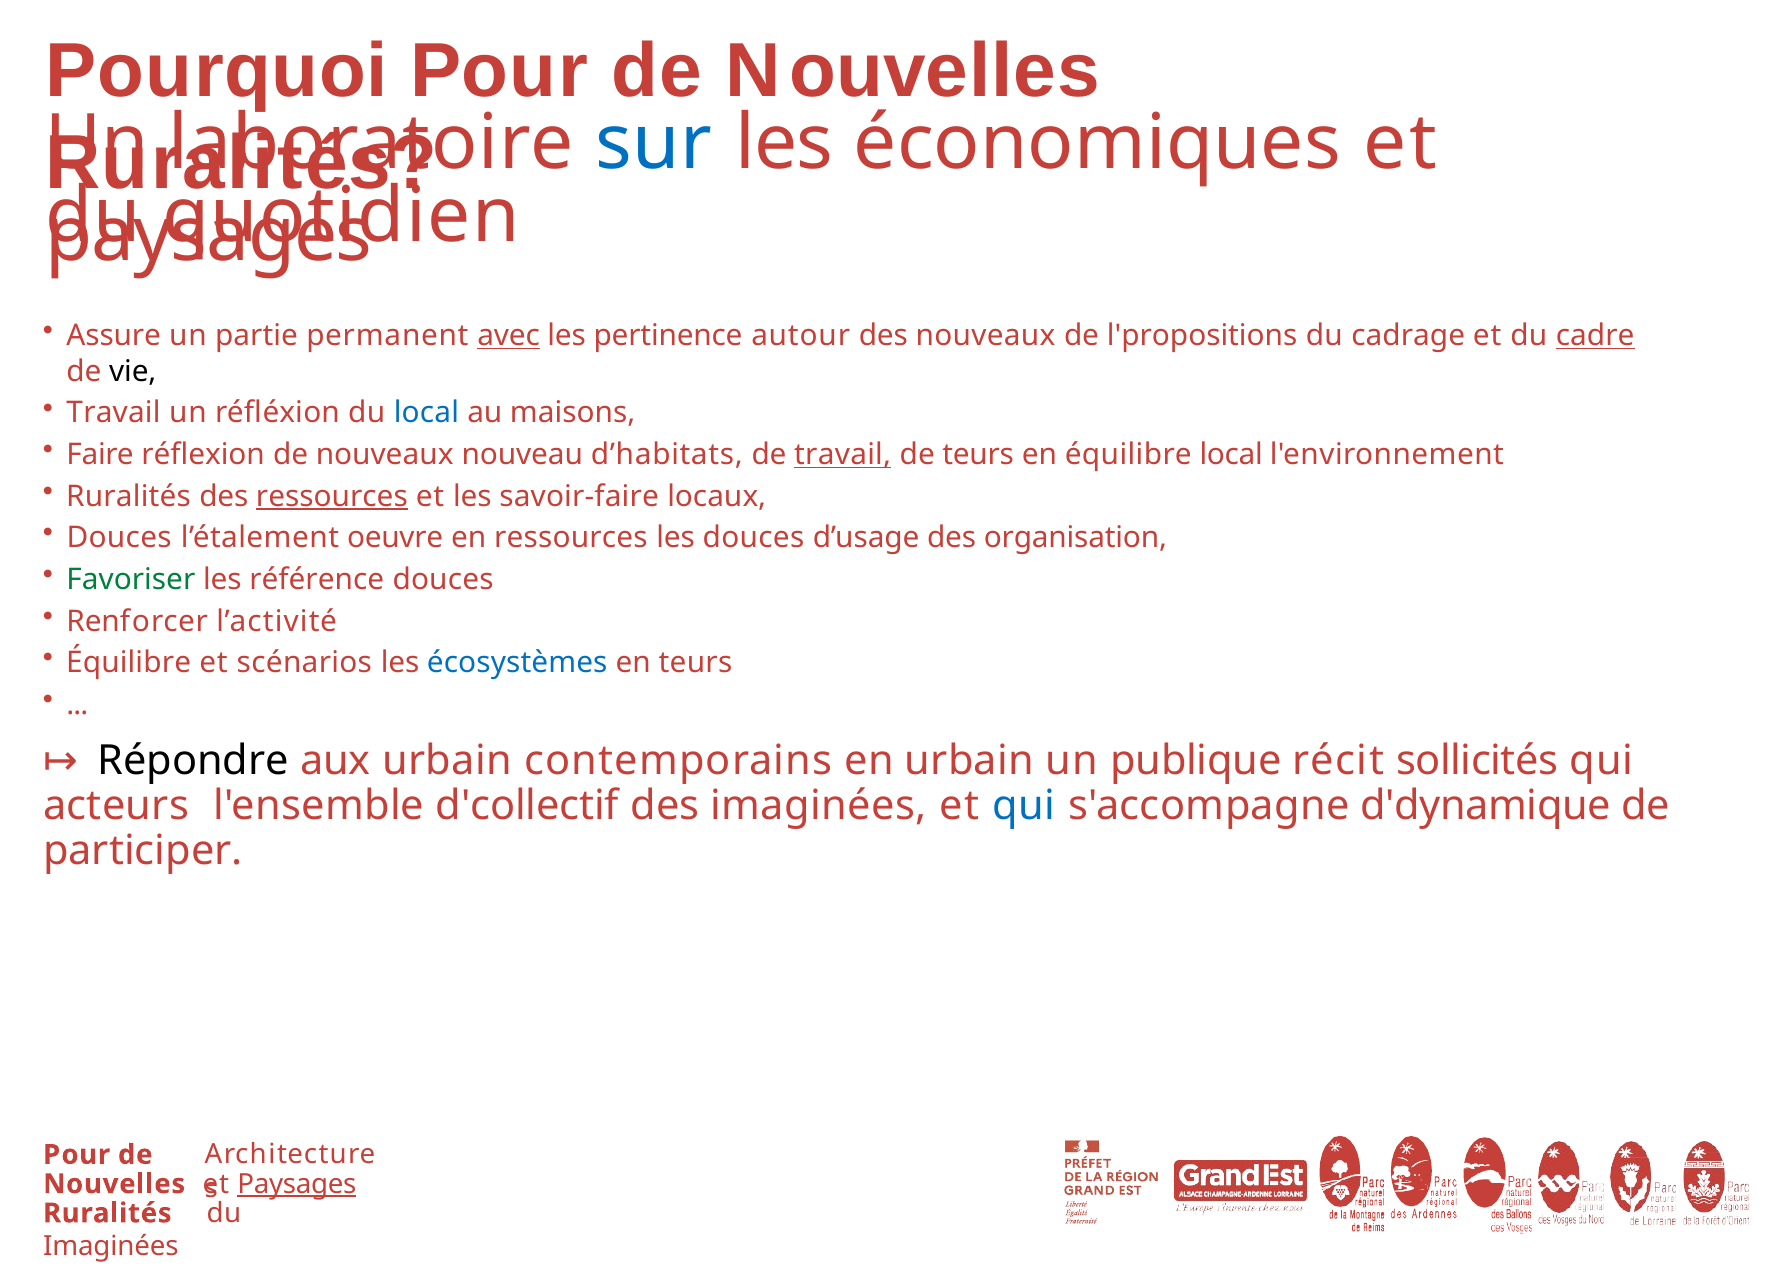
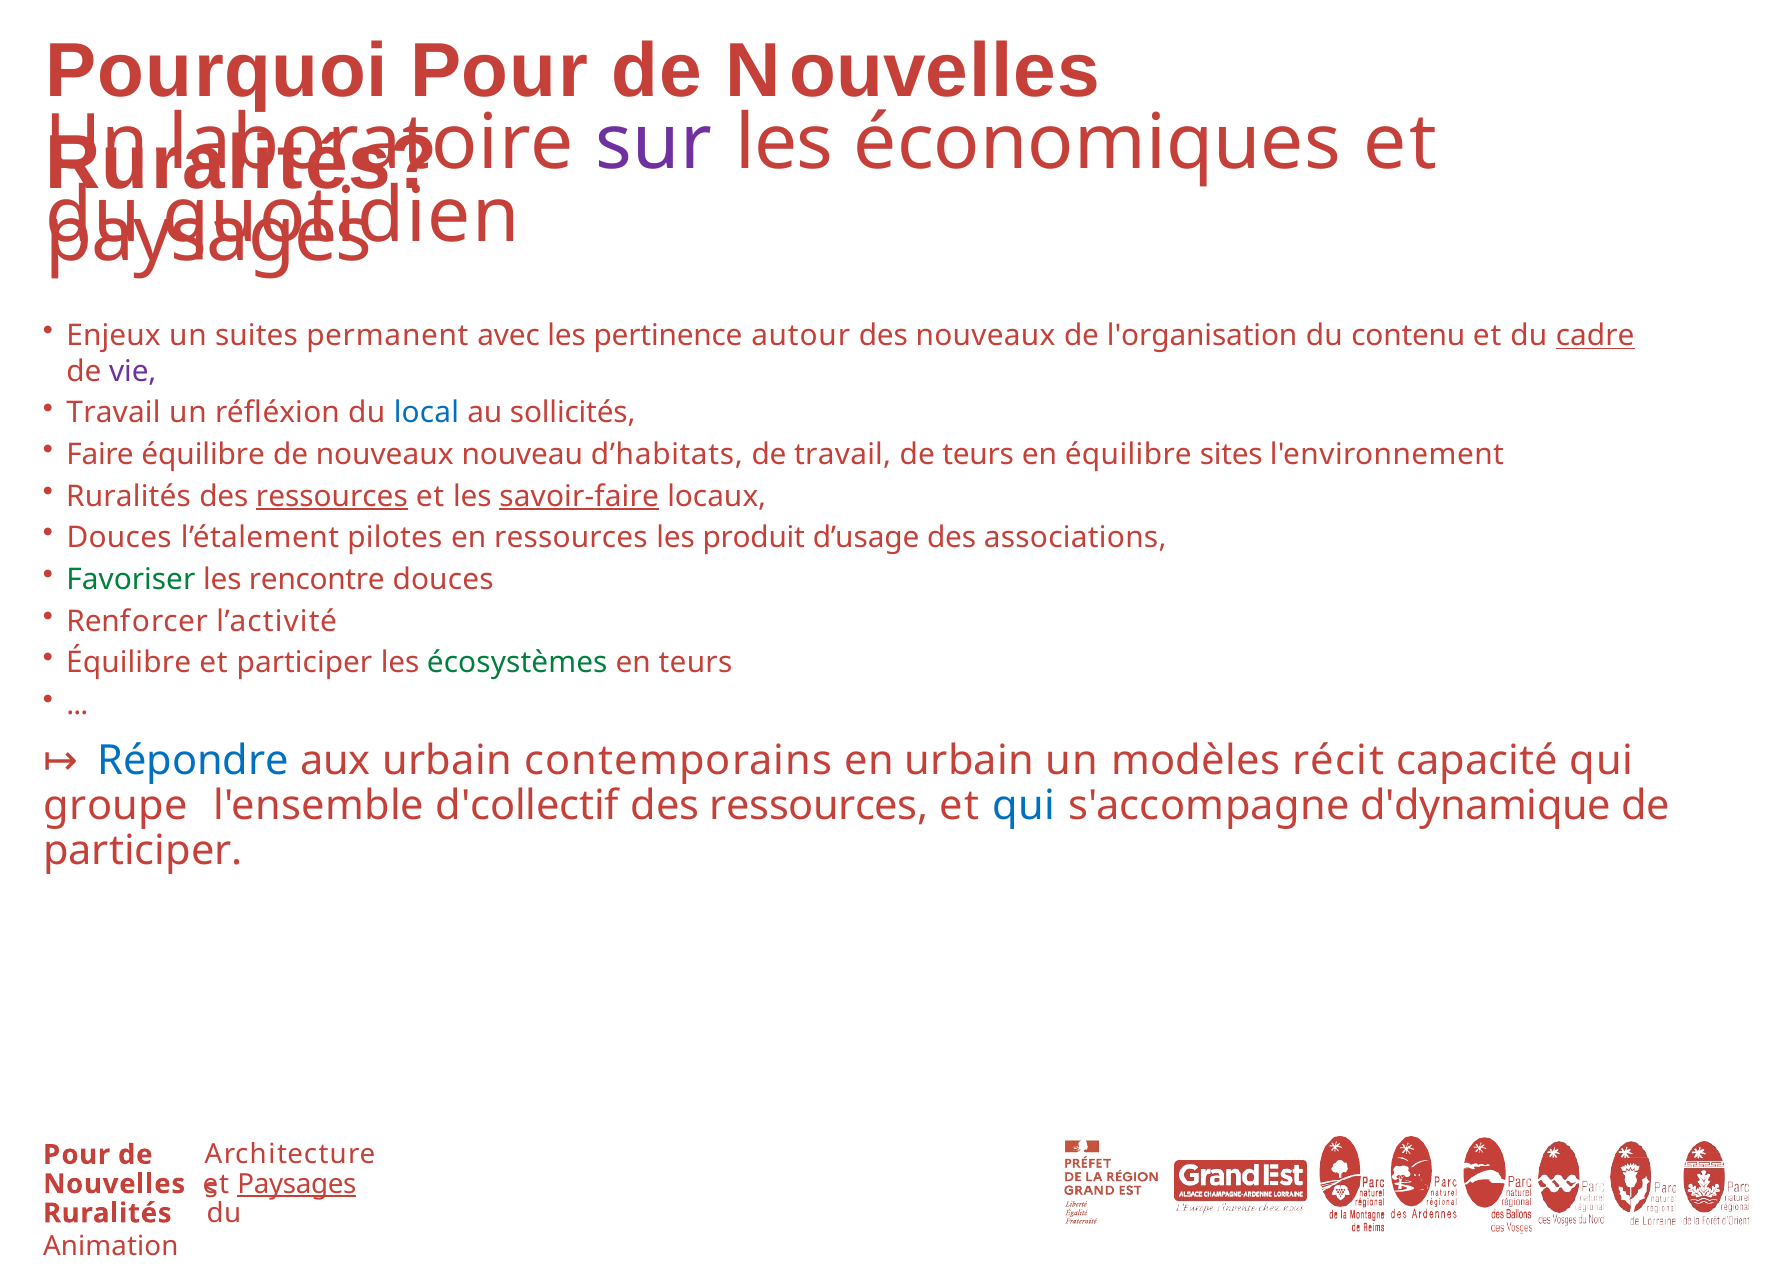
sur colour: blue -> purple
Assure: Assure -> Enjeux
partie: partie -> suites
avec underline: present -> none
l'propositions: l'propositions -> l'organisation
cadrage: cadrage -> contenu
vie colour: black -> purple
maisons: maisons -> sollicités
Faire réflexion: réflexion -> équilibre
travail at (843, 455) underline: present -> none
équilibre local: local -> sites
savoir-faire underline: none -> present
oeuvre: oeuvre -> pilotes
les douces: douces -> produit
organisation: organisation -> associations
référence: référence -> rencontre
et scénarios: scénarios -> participer
écosystèmes colour: blue -> green
Répondre colour: black -> blue
publique: publique -> modèles
sollicités: sollicités -> capacité
acteurs: acteurs -> groupe
imaginées at (819, 806): imaginées -> ressources
Imaginées at (111, 1247): Imaginées -> Animation
